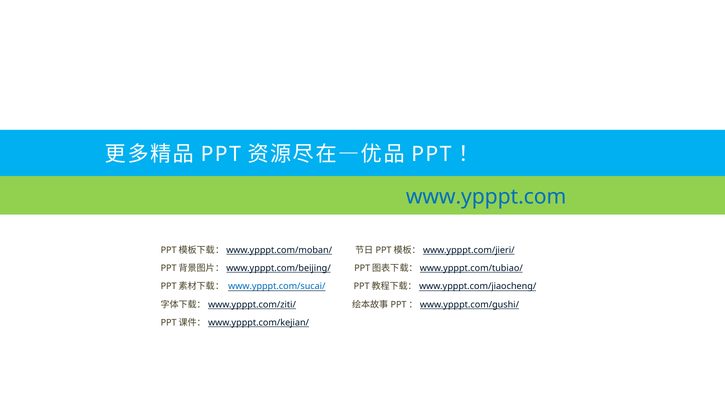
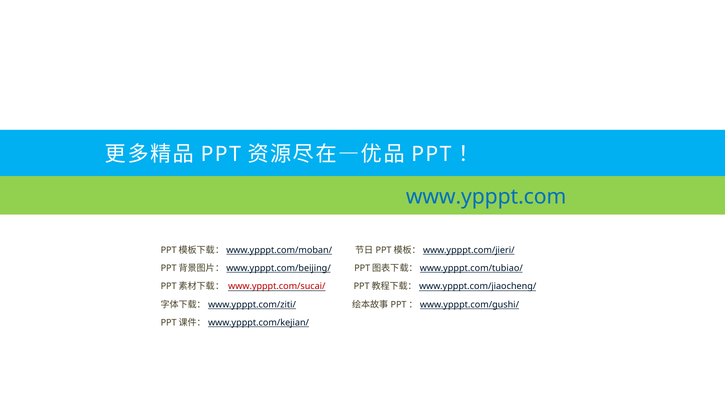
www.ypppt.com/sucai/ colour: blue -> red
